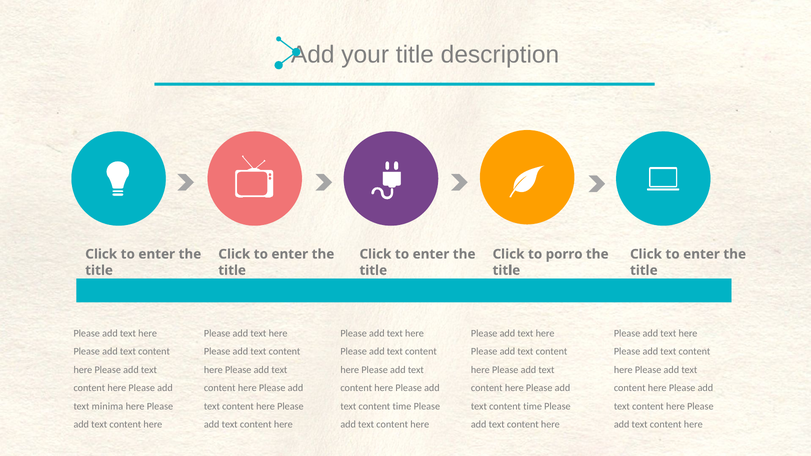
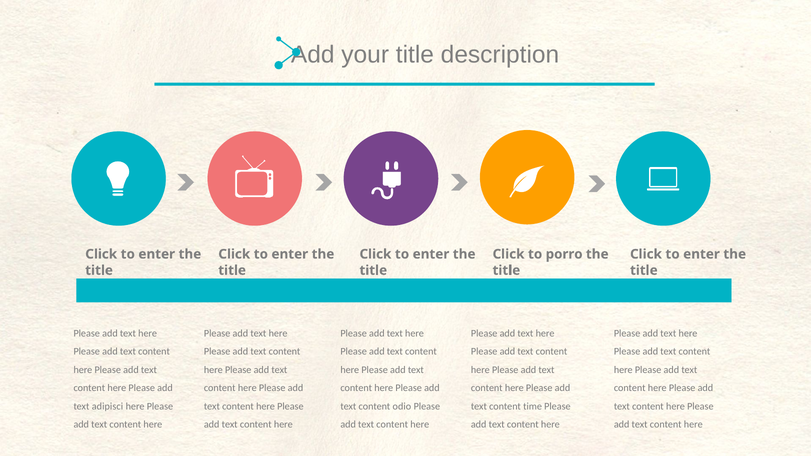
minima: minima -> adipisci
time at (402, 407): time -> odio
